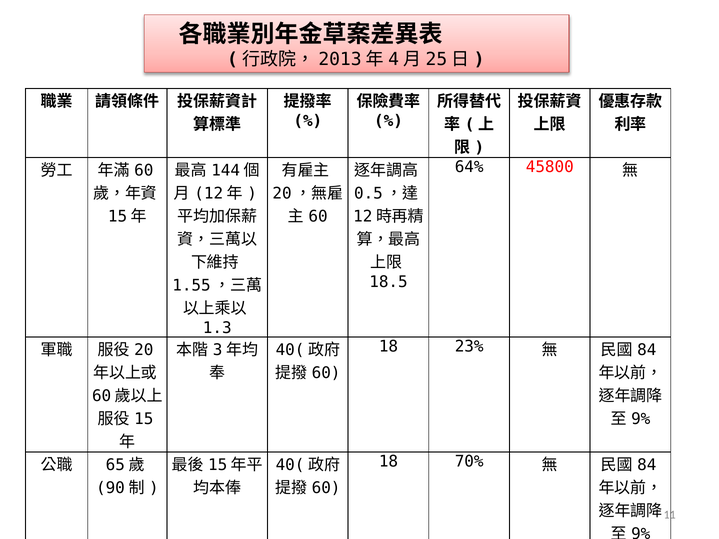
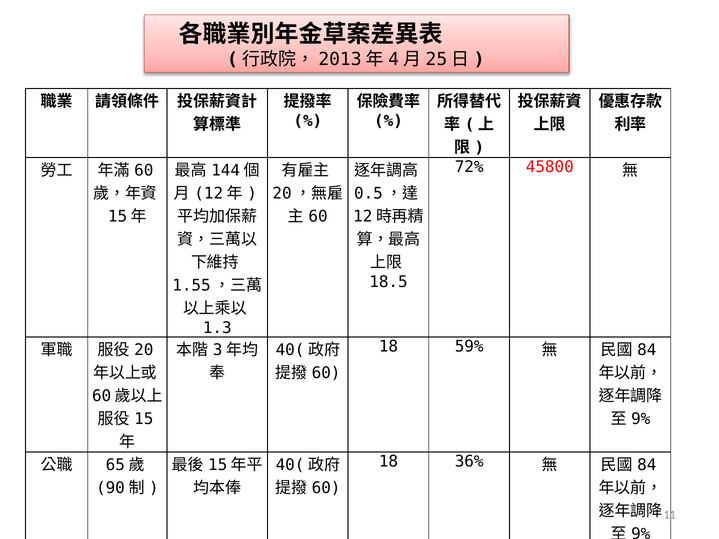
64%: 64% -> 72%
23%: 23% -> 59%
70%: 70% -> 36%
